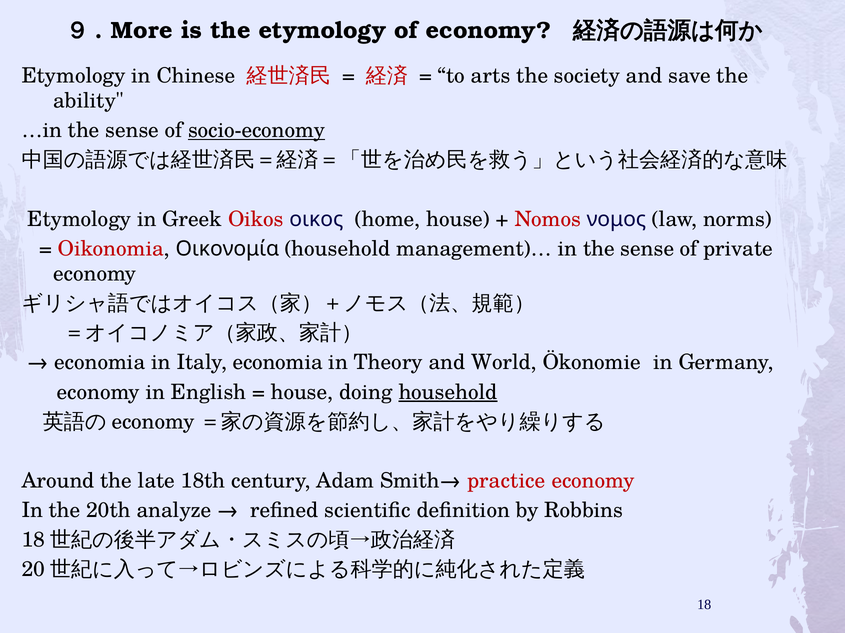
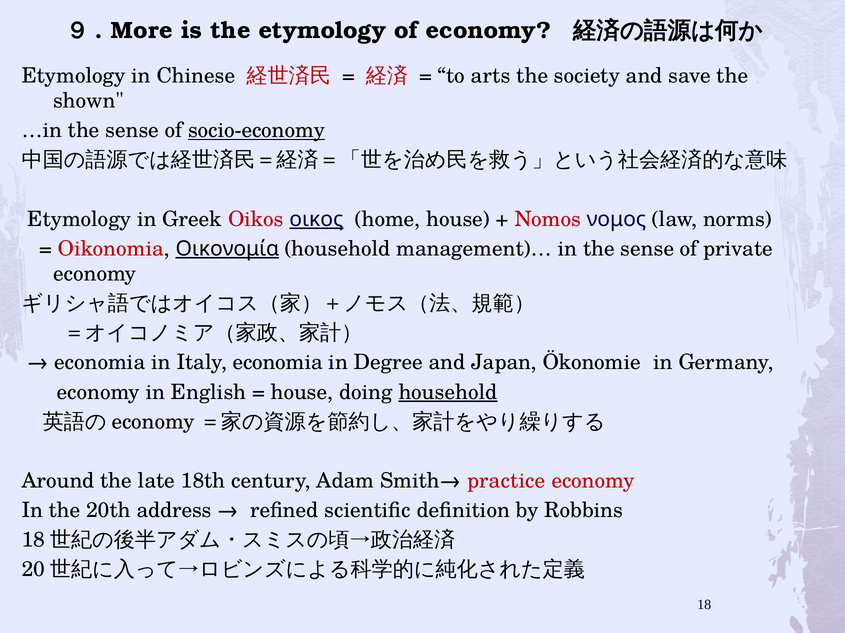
ability: ability -> shown
οικος underline: none -> present
Οικονομία underline: none -> present
Theory: Theory -> Degree
World: World -> Japan
analyze: analyze -> address
